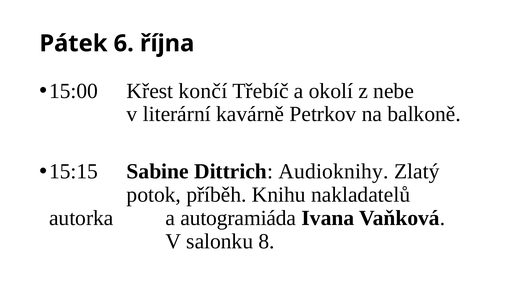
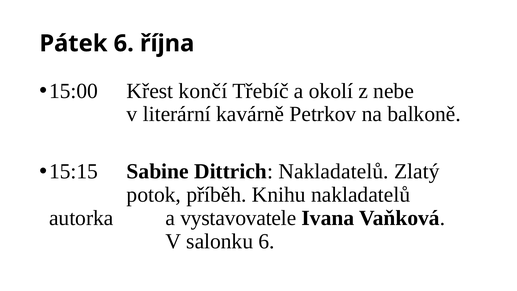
Dittrich Audioknihy: Audioknihy -> Nakladatelů
autogramiáda: autogramiáda -> vystavovatele
salonku 8: 8 -> 6
